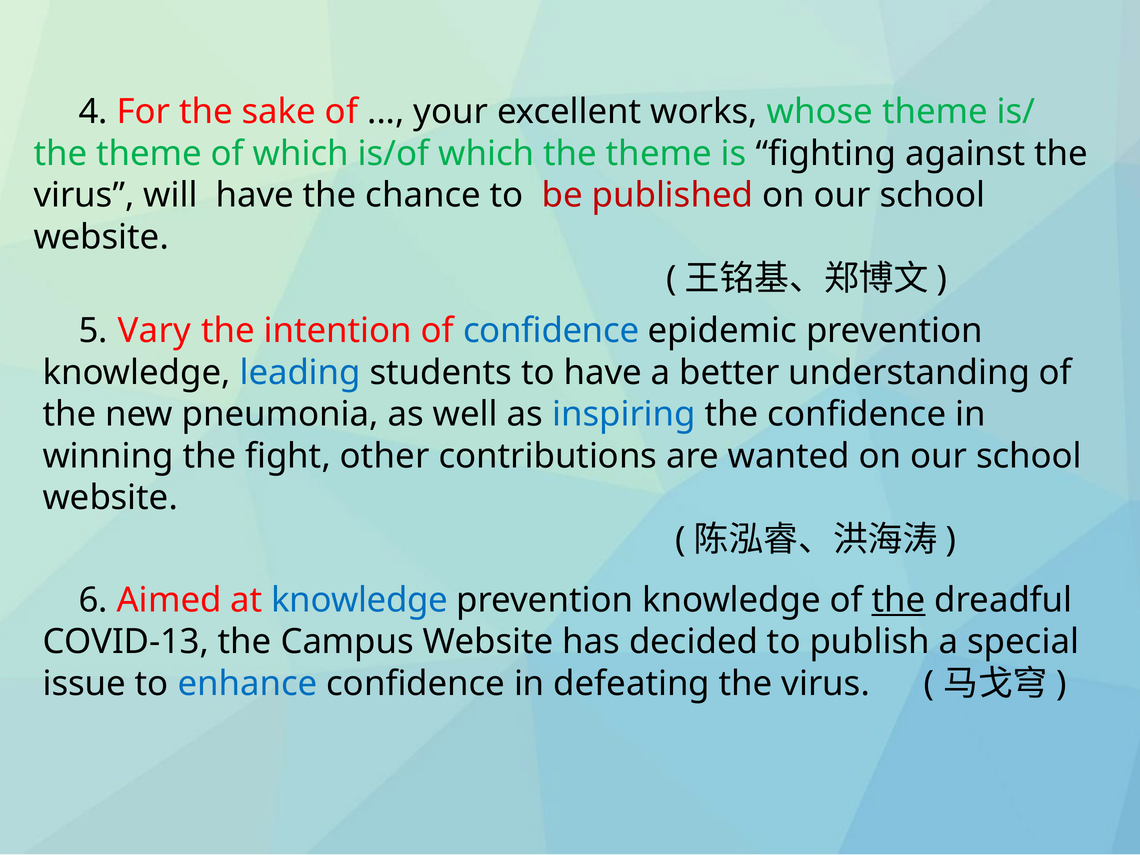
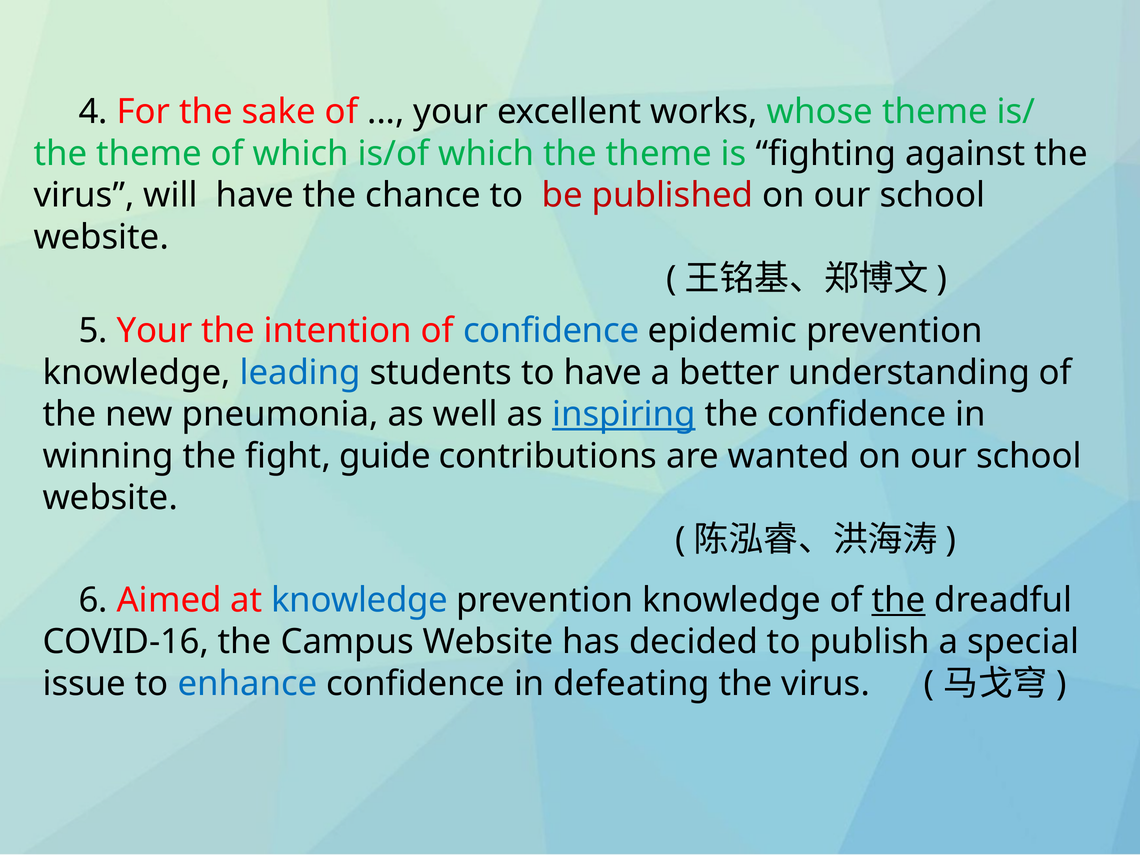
5 Vary: Vary -> Your
inspiring underline: none -> present
other: other -> guide
COVID-13: COVID-13 -> COVID-16
